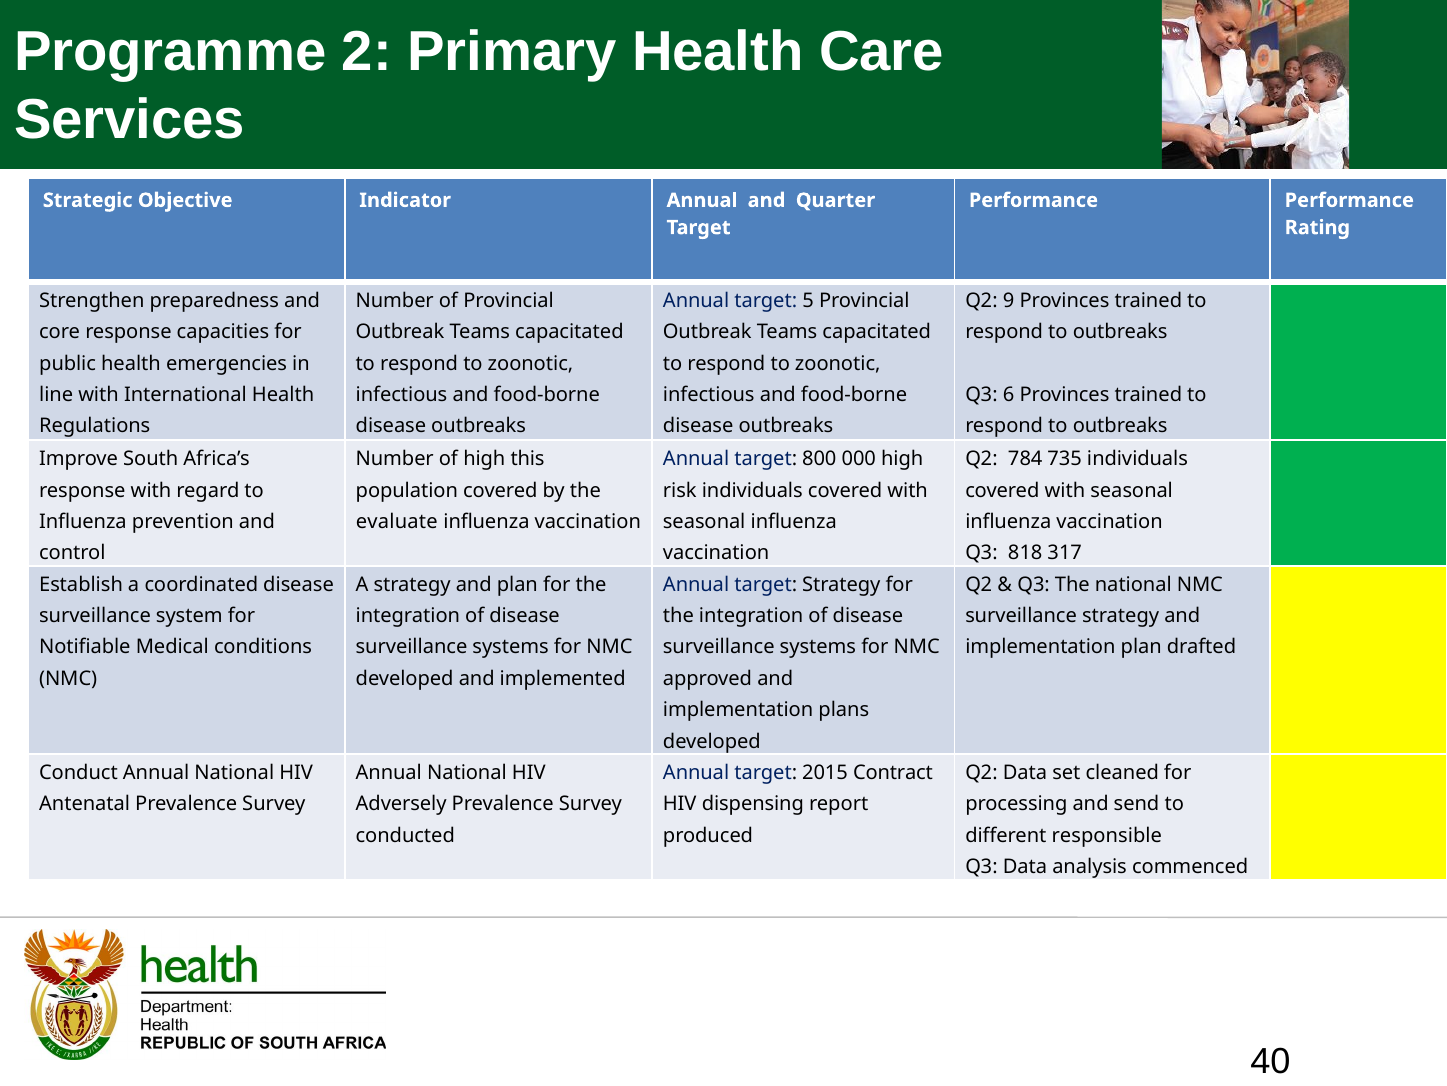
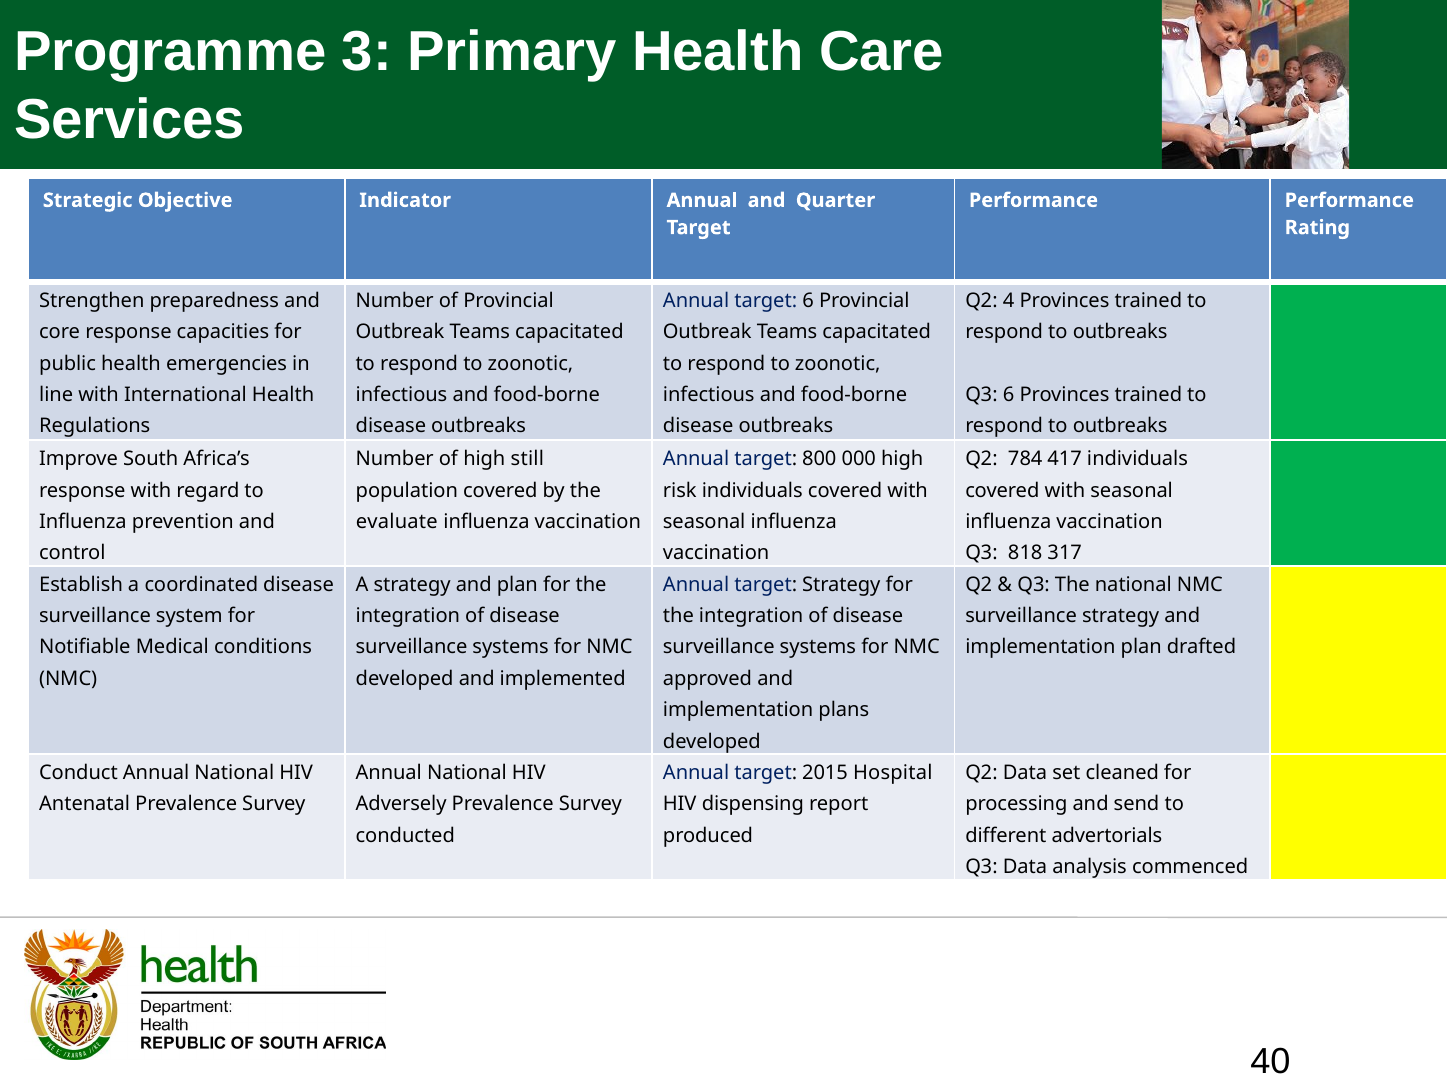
2: 2 -> 3
target 5: 5 -> 6
9: 9 -> 4
this: this -> still
735: 735 -> 417
Contract: Contract -> Hospital
responsible: responsible -> advertorials
